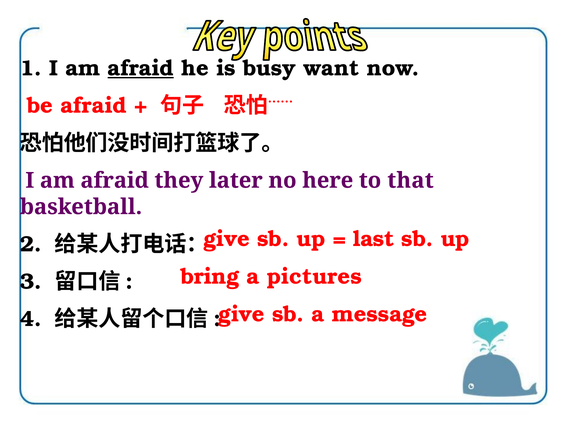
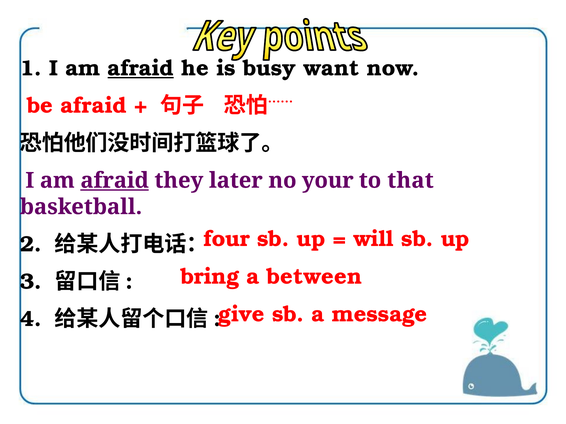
afraid at (115, 181) underline: none -> present
here: here -> your
give at (227, 239): give -> four
last: last -> will
pictures: pictures -> between
